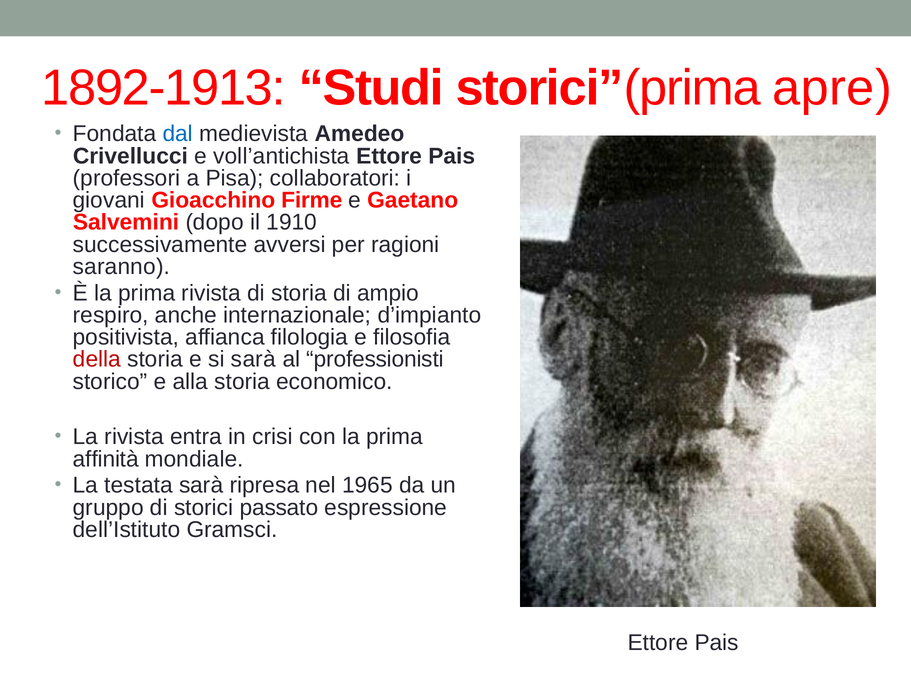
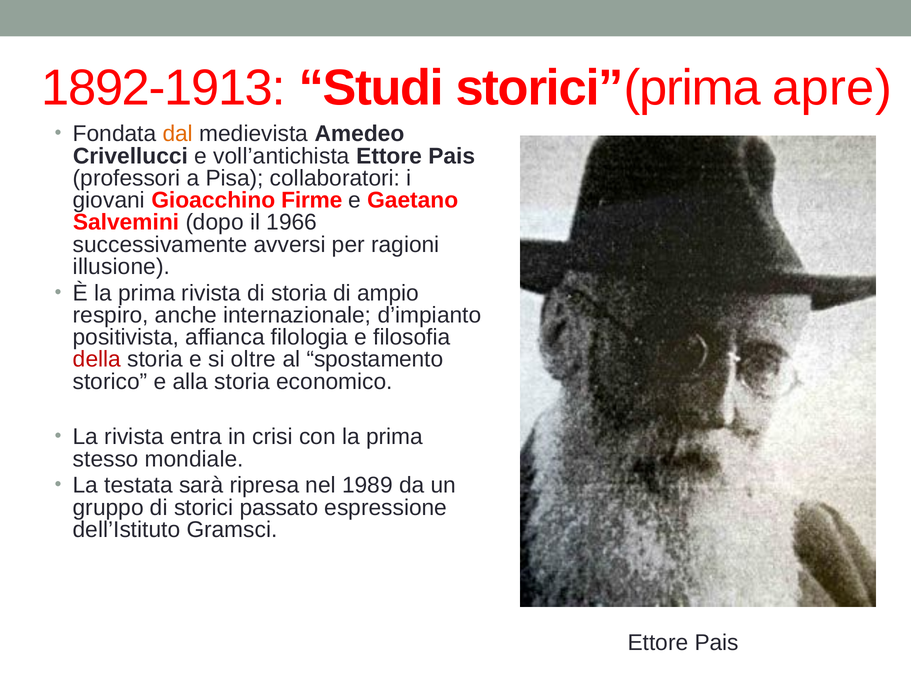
dal colour: blue -> orange
1910: 1910 -> 1966
saranno: saranno -> illusione
si sarà: sarà -> oltre
professionisti: professionisti -> spostamento
affinità: affinità -> stesso
1965: 1965 -> 1989
